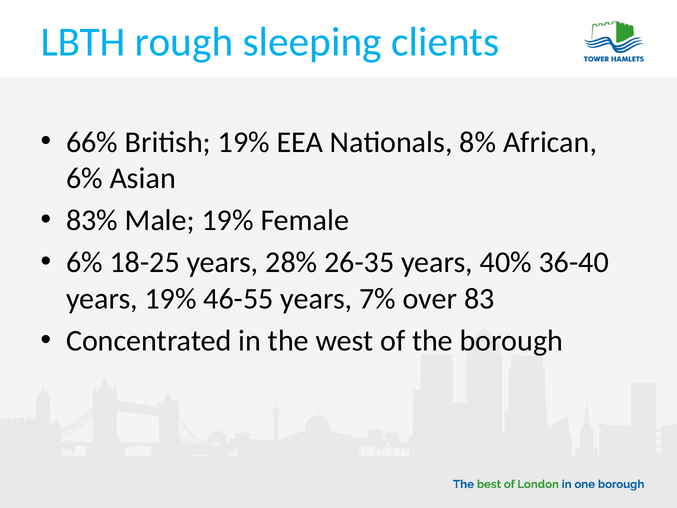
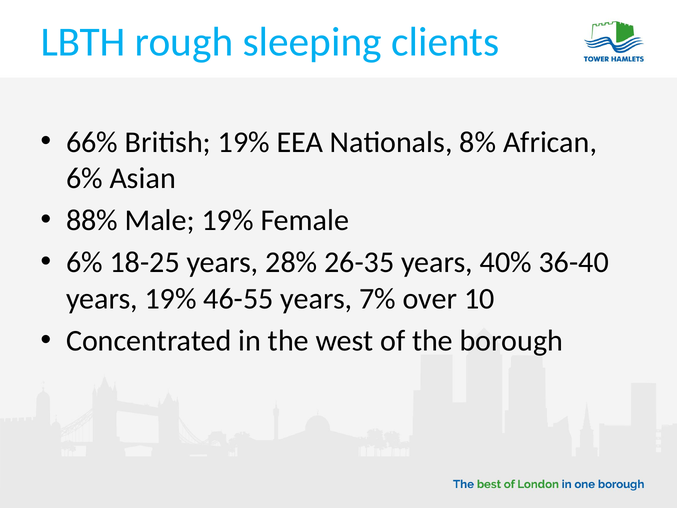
83%: 83% -> 88%
83: 83 -> 10
